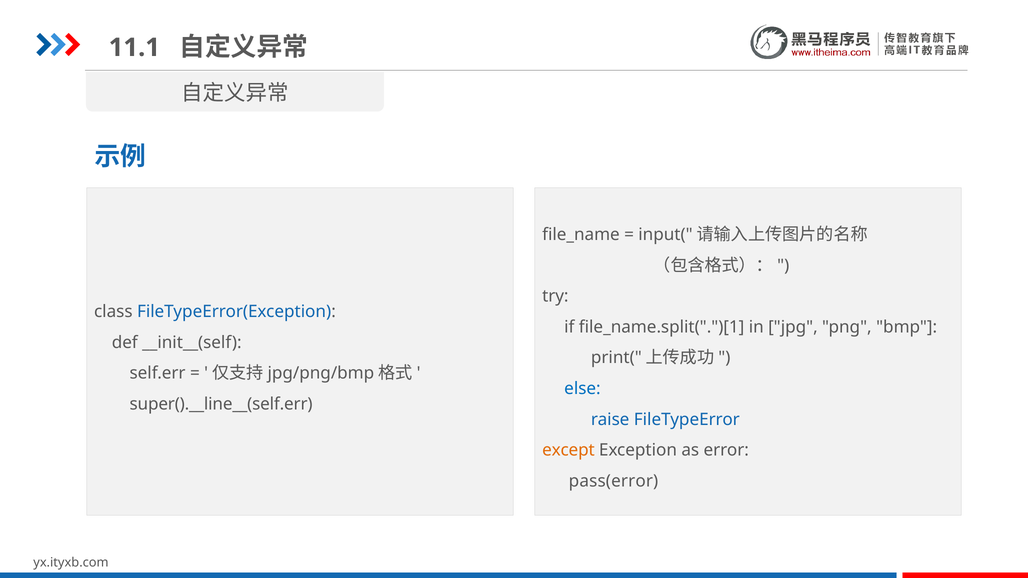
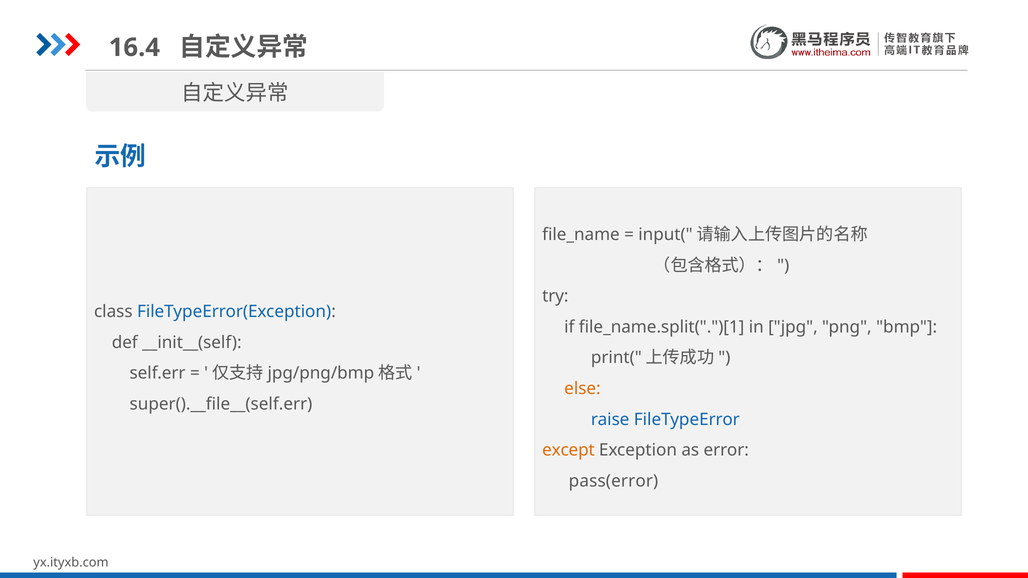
11.1: 11.1 -> 16.4
else colour: blue -> orange
super().__line__(self.err: super().__line__(self.err -> super().__file__(self.err
